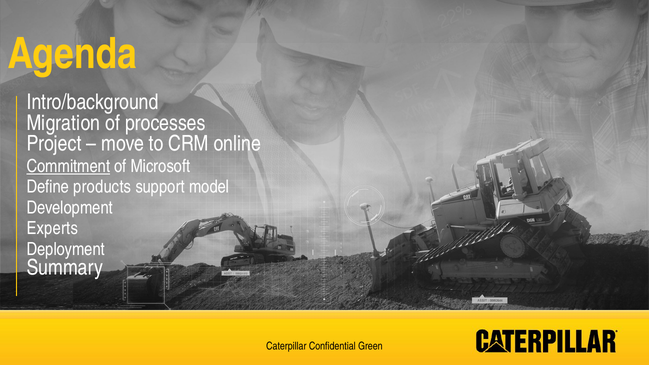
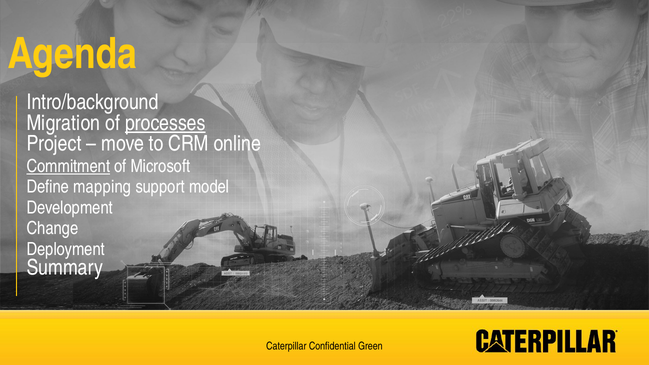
processes underline: none -> present
products: products -> mapping
Experts: Experts -> Change
